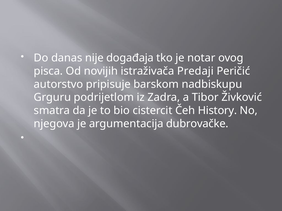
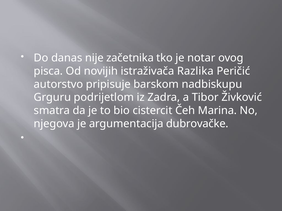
događaja: događaja -> začetnika
Predaji: Predaji -> Razlika
History: History -> Marina
